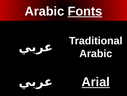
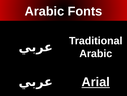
Fonts underline: present -> none
